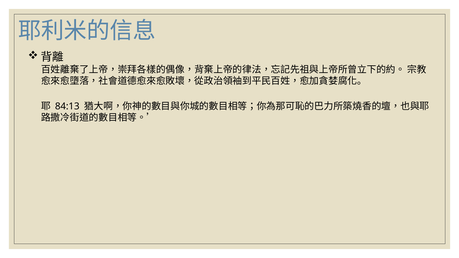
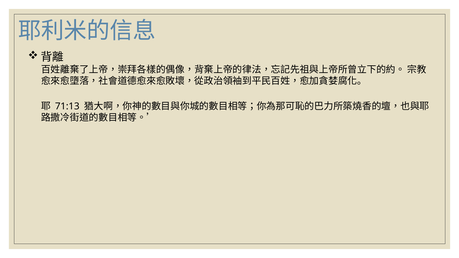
84:13: 84:13 -> 71:13
